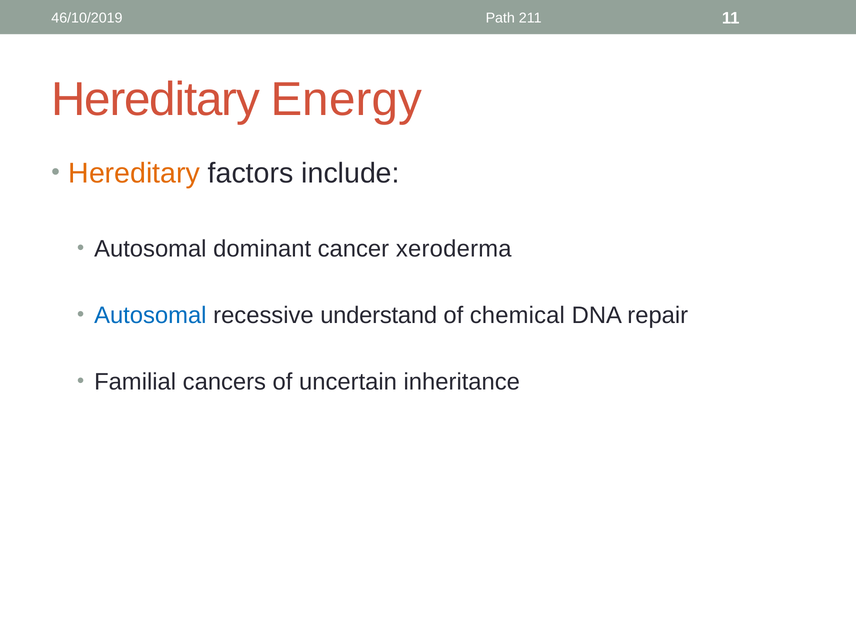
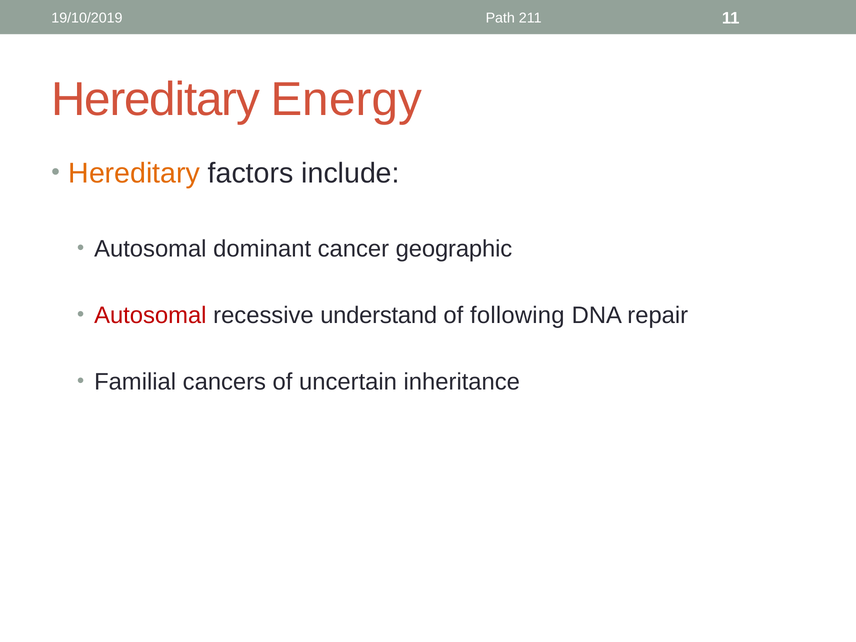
46/10/2019: 46/10/2019 -> 19/10/2019
xeroderma: xeroderma -> geographic
Autosomal at (150, 316) colour: blue -> red
chemical: chemical -> following
